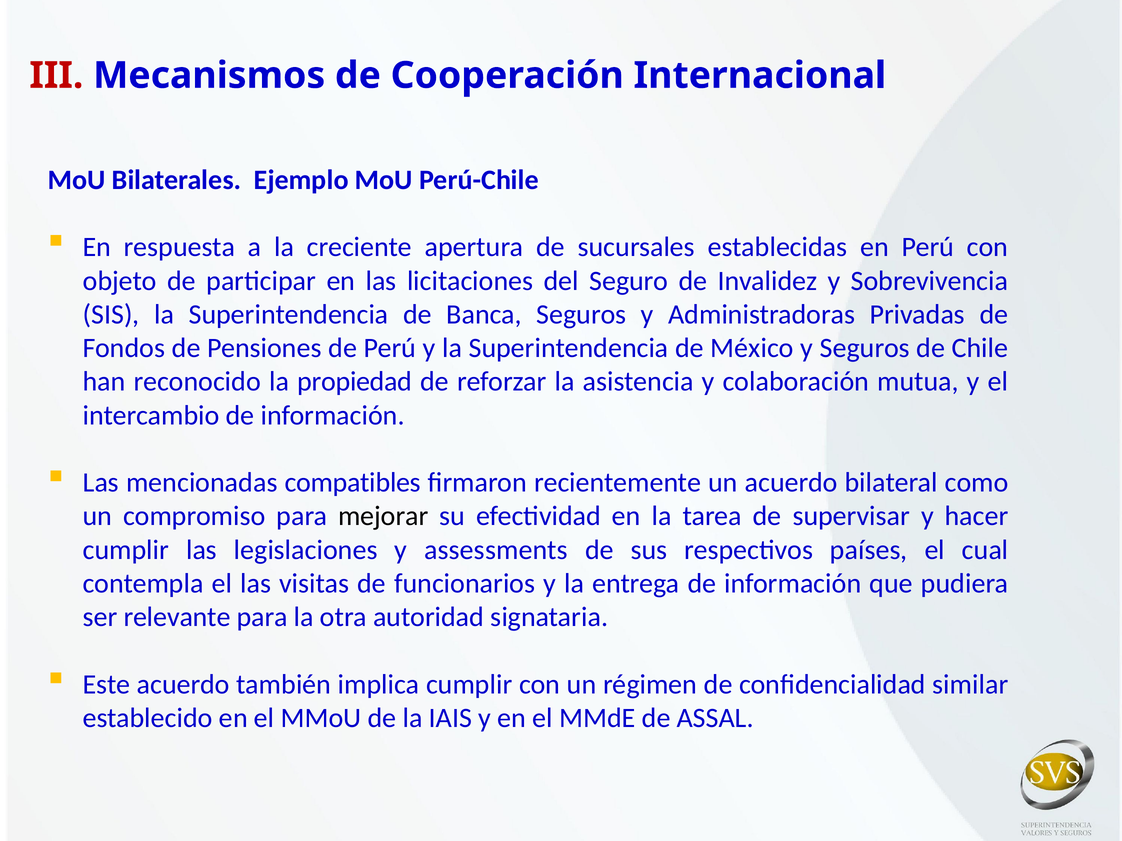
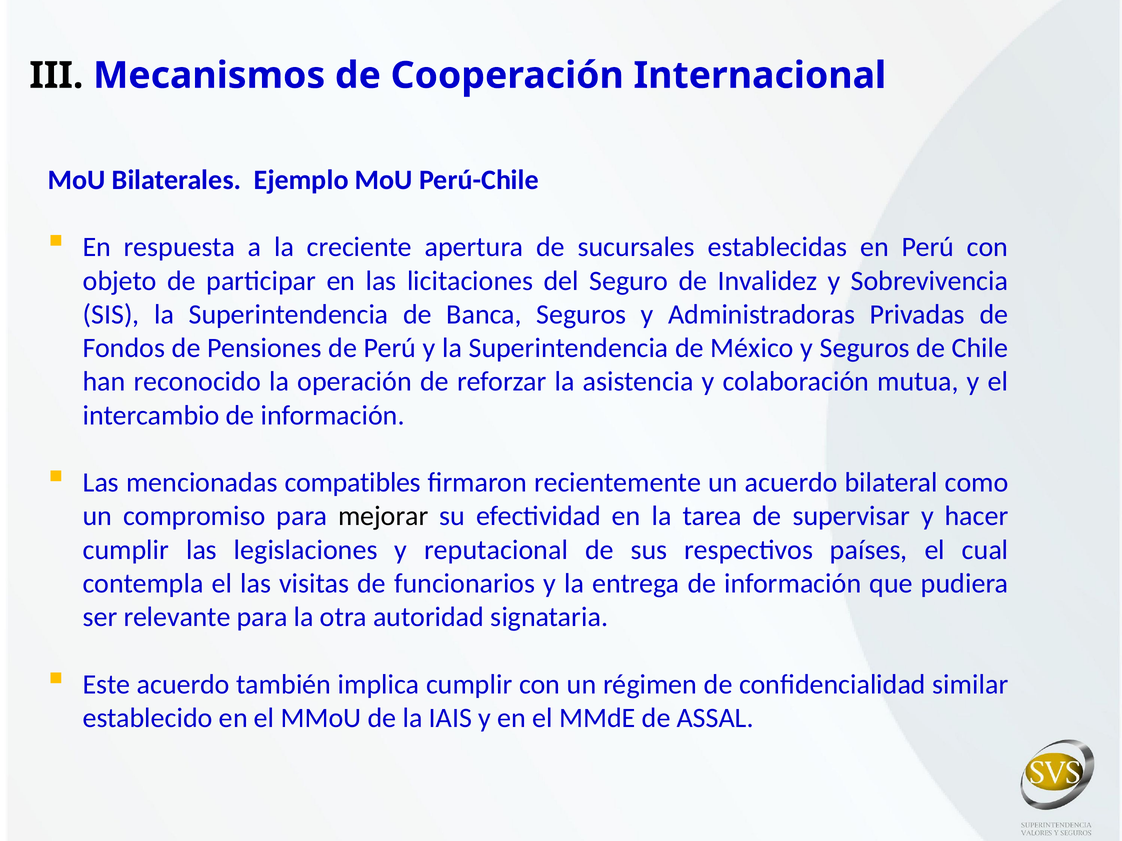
III colour: red -> black
propiedad: propiedad -> operación
assessments: assessments -> reputacional
